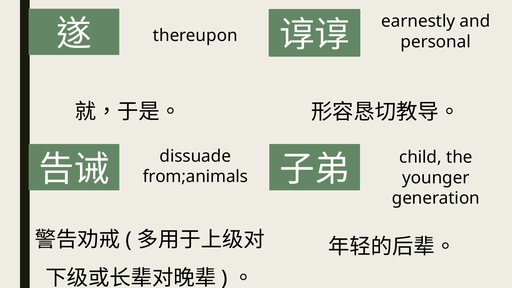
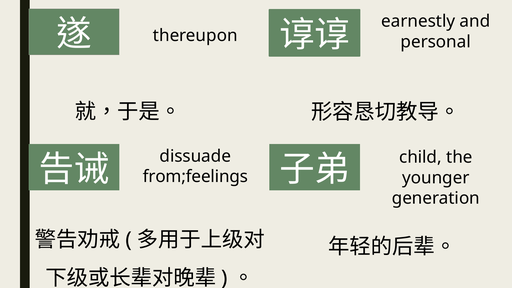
from;animals: from;animals -> from;feelings
